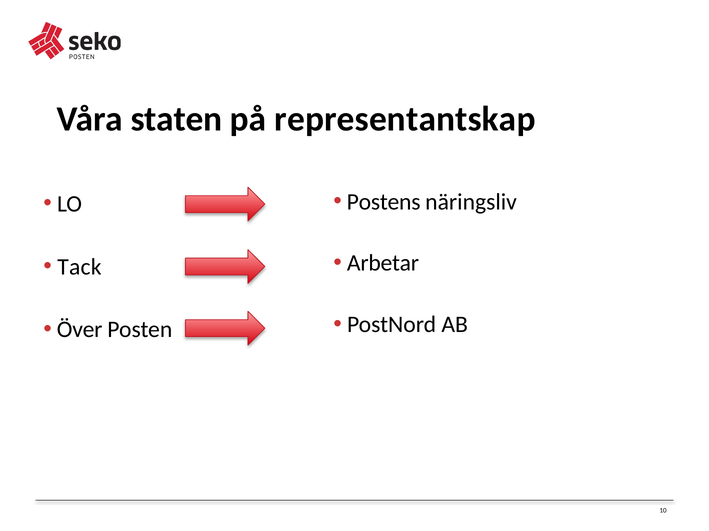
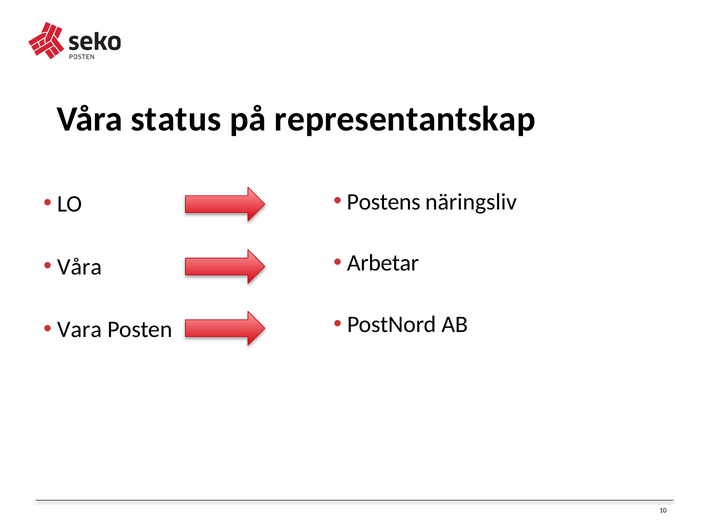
staten: staten -> status
Tack at (79, 267): Tack -> Våra
Över: Över -> Vara
